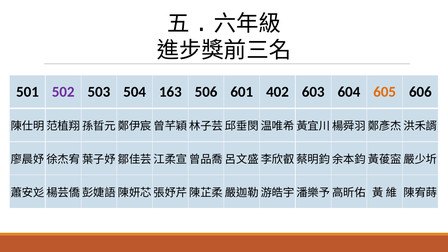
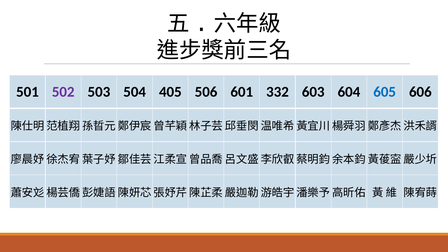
163: 163 -> 405
402: 402 -> 332
605 colour: orange -> blue
